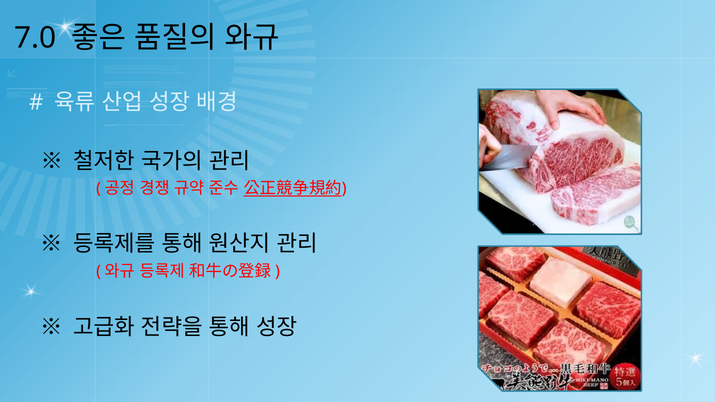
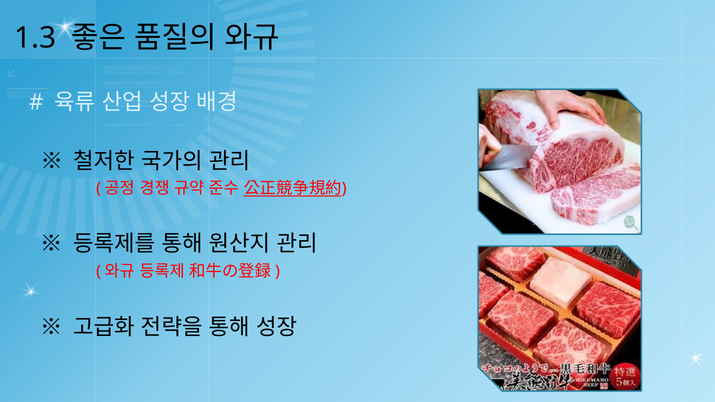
7.0: 7.0 -> 1.3
